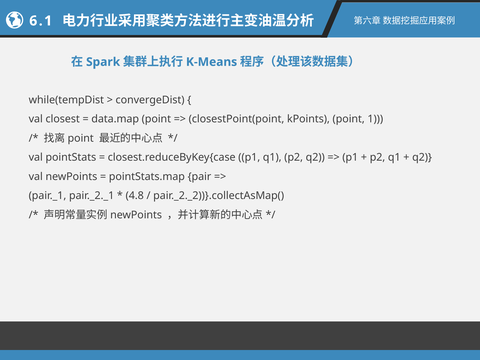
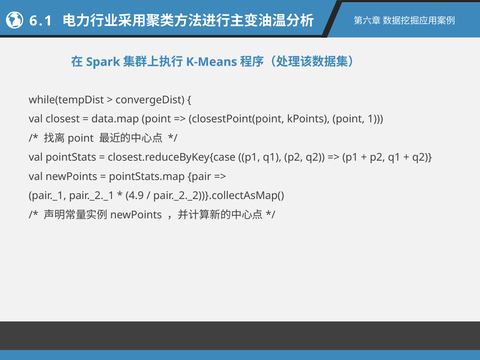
4.8: 4.8 -> 4.9
